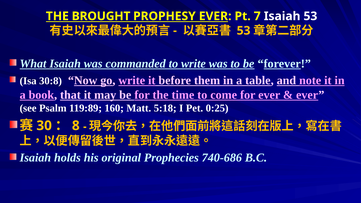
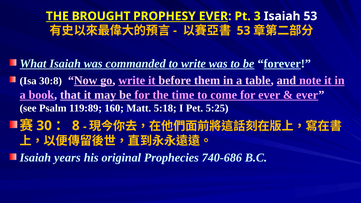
7: 7 -> 3
0:25: 0:25 -> 5:25
holds: holds -> years
